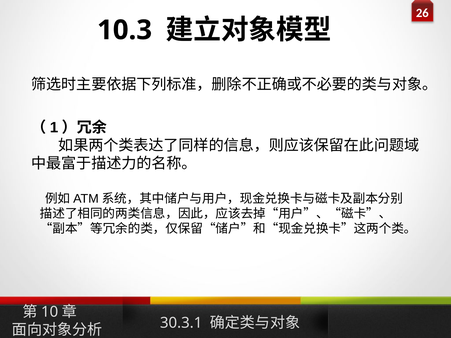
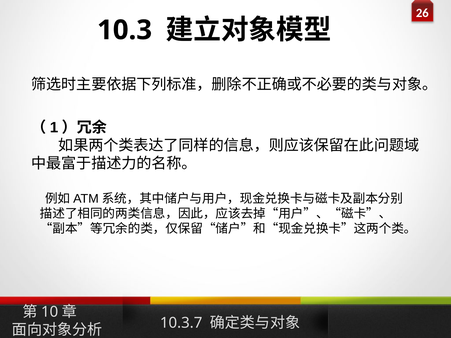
30.3.1: 30.3.1 -> 10.3.7
